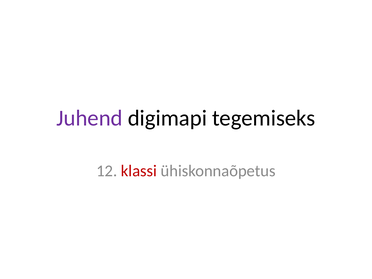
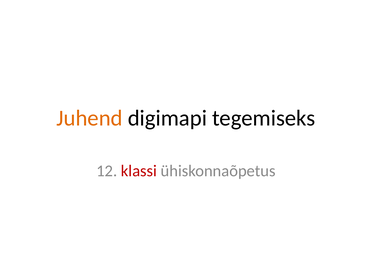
Juhend colour: purple -> orange
